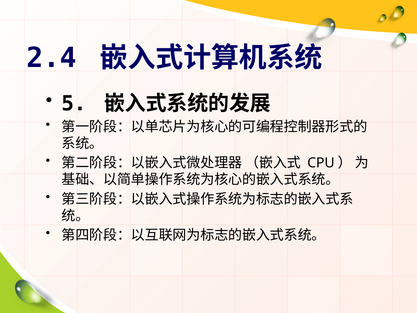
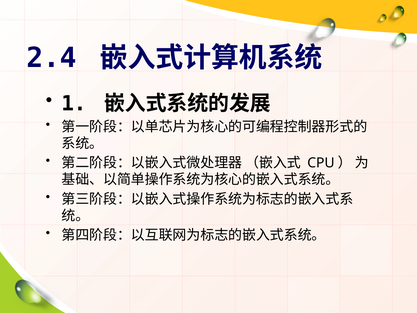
5: 5 -> 1
